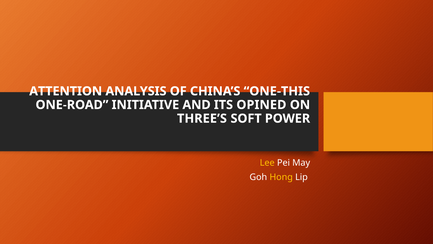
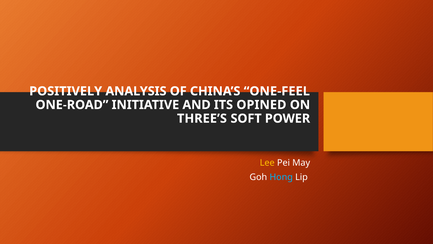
ATTENTION: ATTENTION -> POSITIVELY
ONE-THIS: ONE-THIS -> ONE-FEEL
Hong colour: yellow -> light blue
